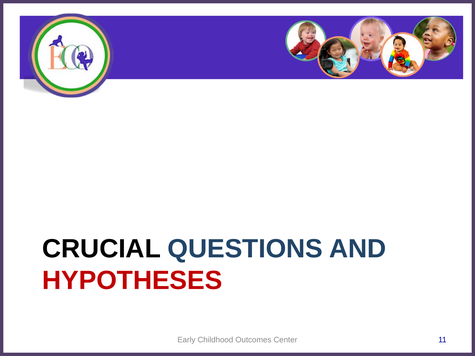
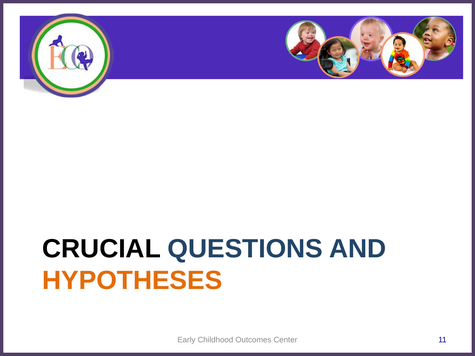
HYPOTHESES colour: red -> orange
